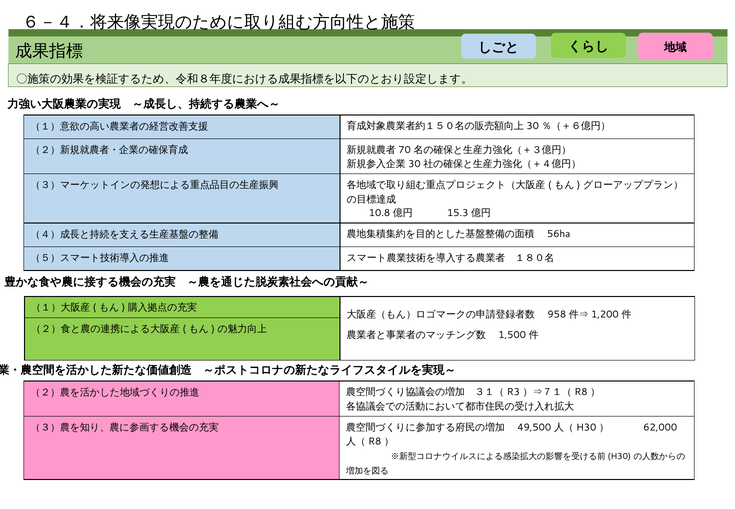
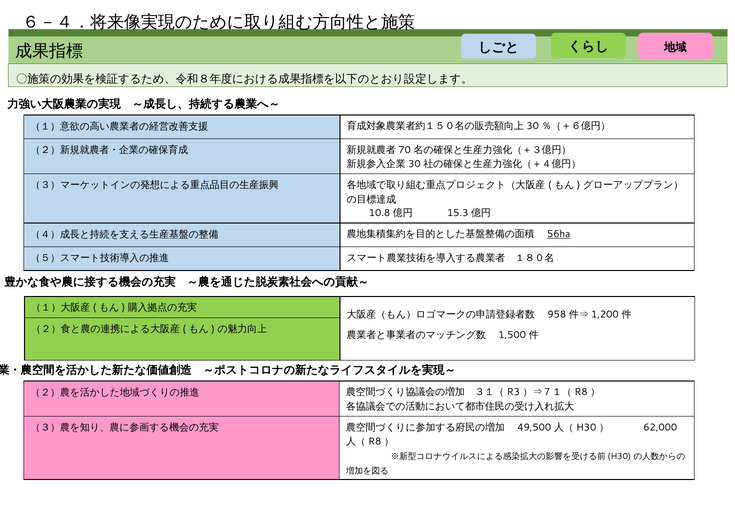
56ha underline: none -> present
